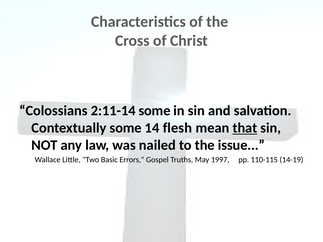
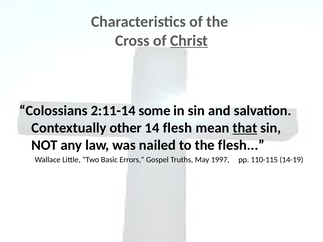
Christ underline: none -> present
Contextually some: some -> other
the issue: issue -> flesh
